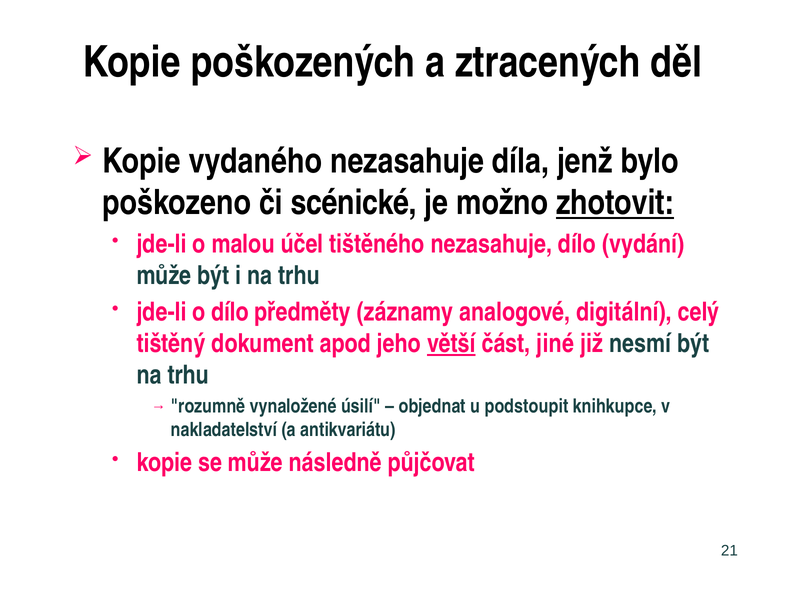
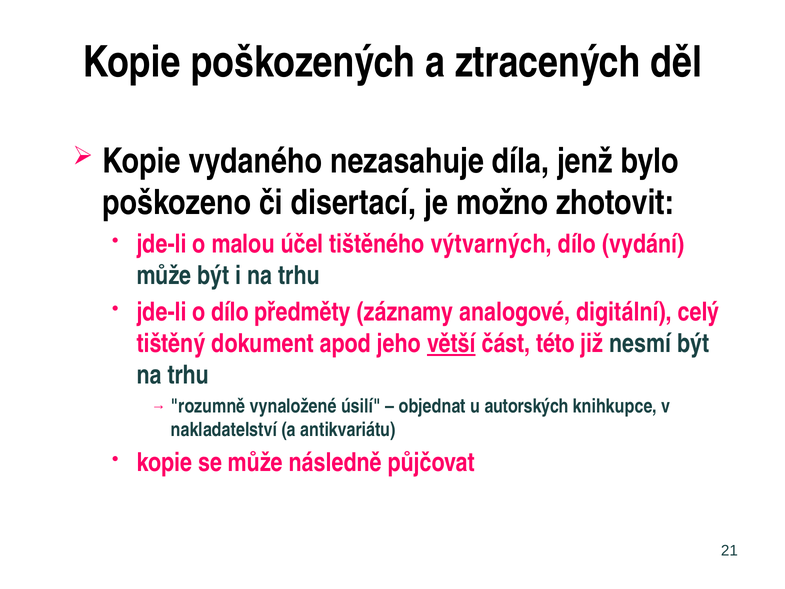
scénické: scénické -> disertací
zhotovit underline: present -> none
tištěného nezasahuje: nezasahuje -> výtvarných
jiné: jiné -> této
podstoupit: podstoupit -> autorských
